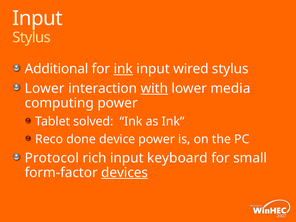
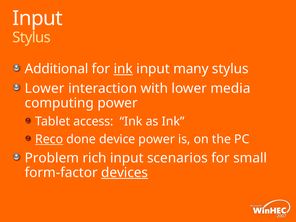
wired: wired -> many
with underline: present -> none
solved: solved -> access
Reco underline: none -> present
Protocol: Protocol -> Problem
keyboard: keyboard -> scenarios
